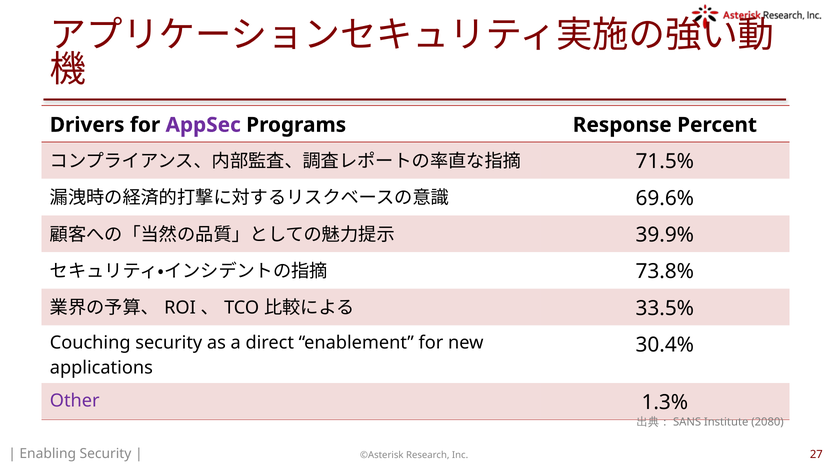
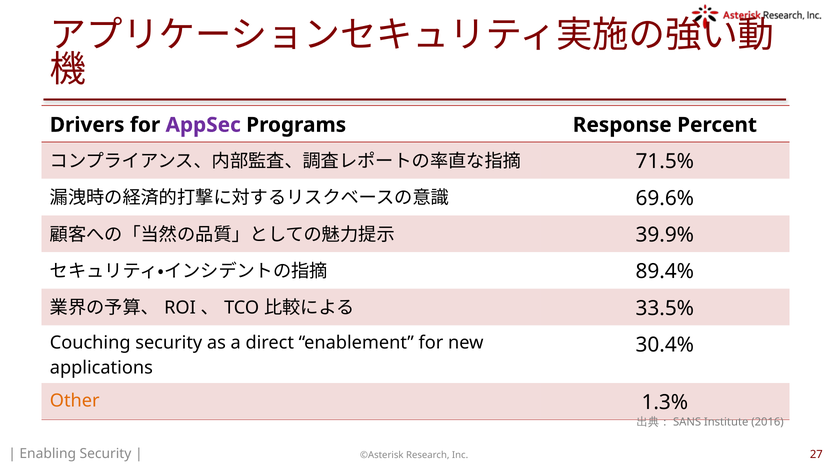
73.8%: 73.8% -> 89.4%
Other colour: purple -> orange
2080: 2080 -> 2016
